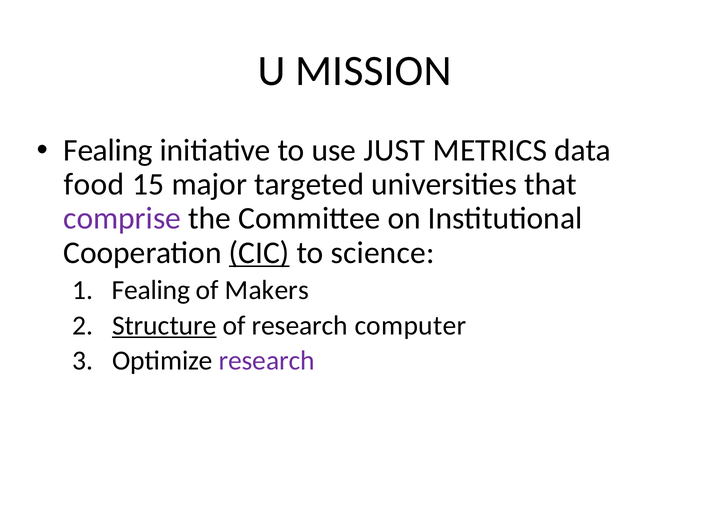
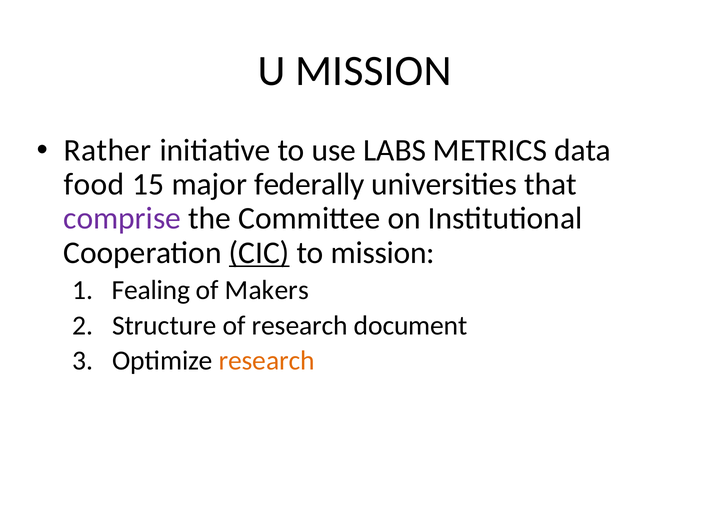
Fealing at (108, 151): Fealing -> Rather
JUST: JUST -> LABS
targeted: targeted -> federally
to science: science -> mission
Structure underline: present -> none
computer: computer -> document
research at (267, 361) colour: purple -> orange
